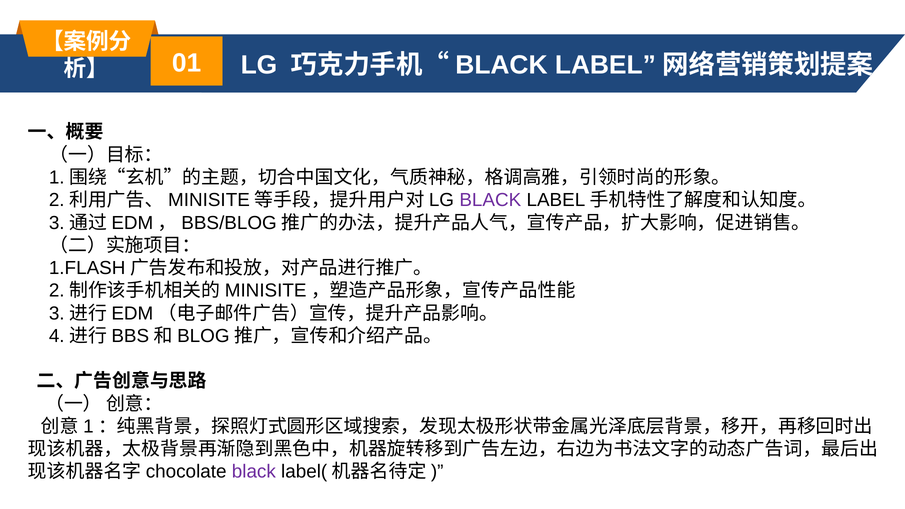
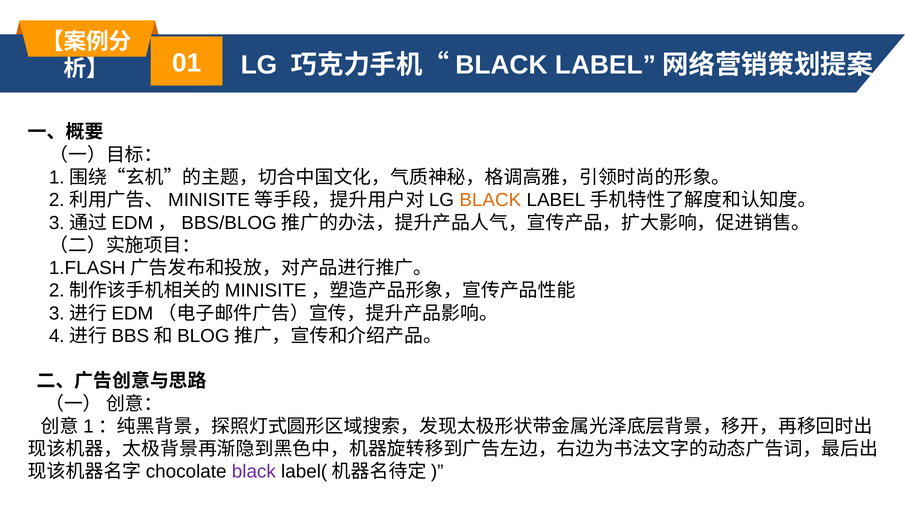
BLACK at (490, 200) colour: purple -> orange
